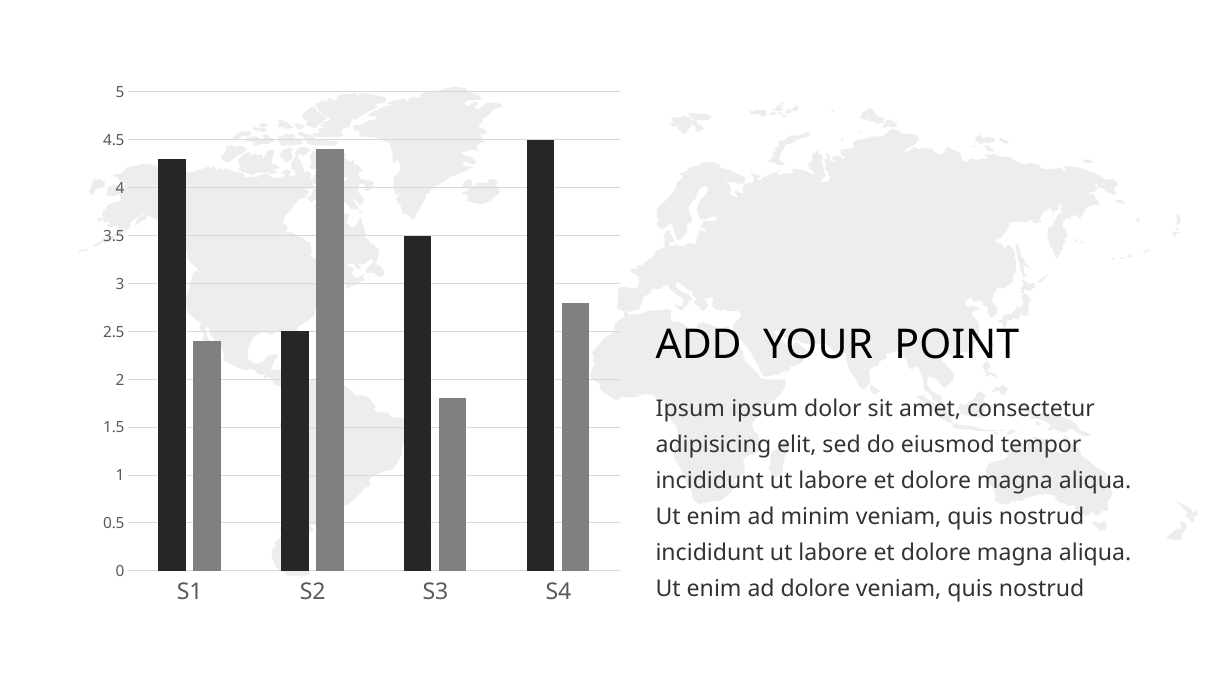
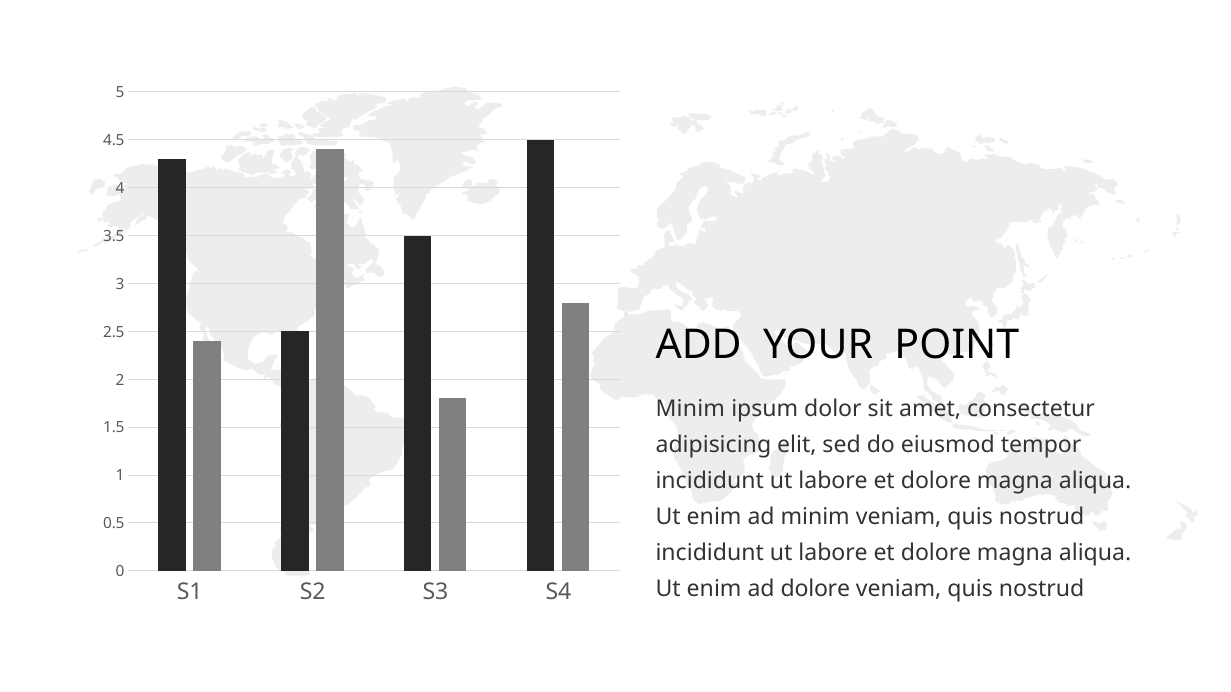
Ipsum at (690, 409): Ipsum -> Minim
